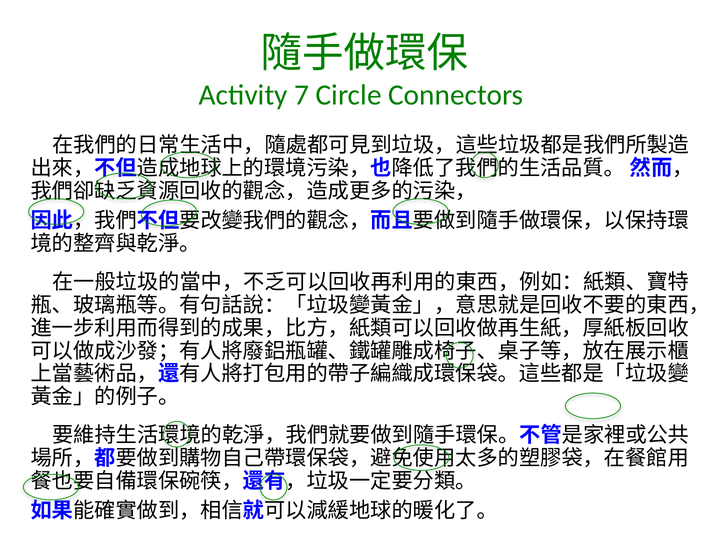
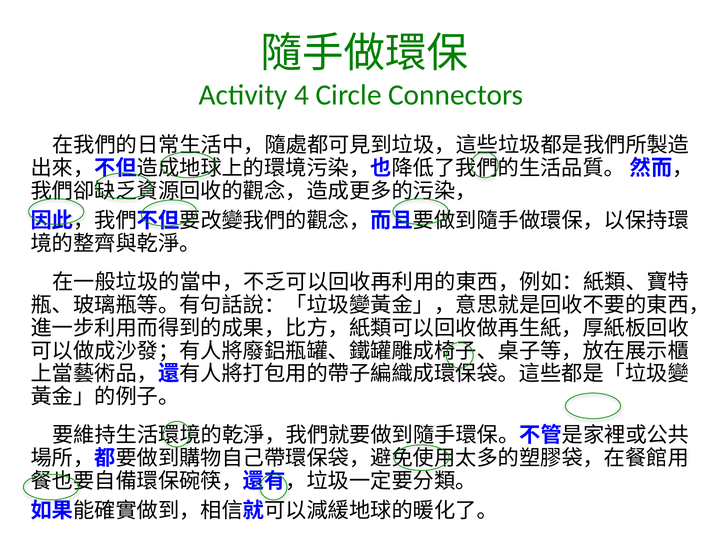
7: 7 -> 4
